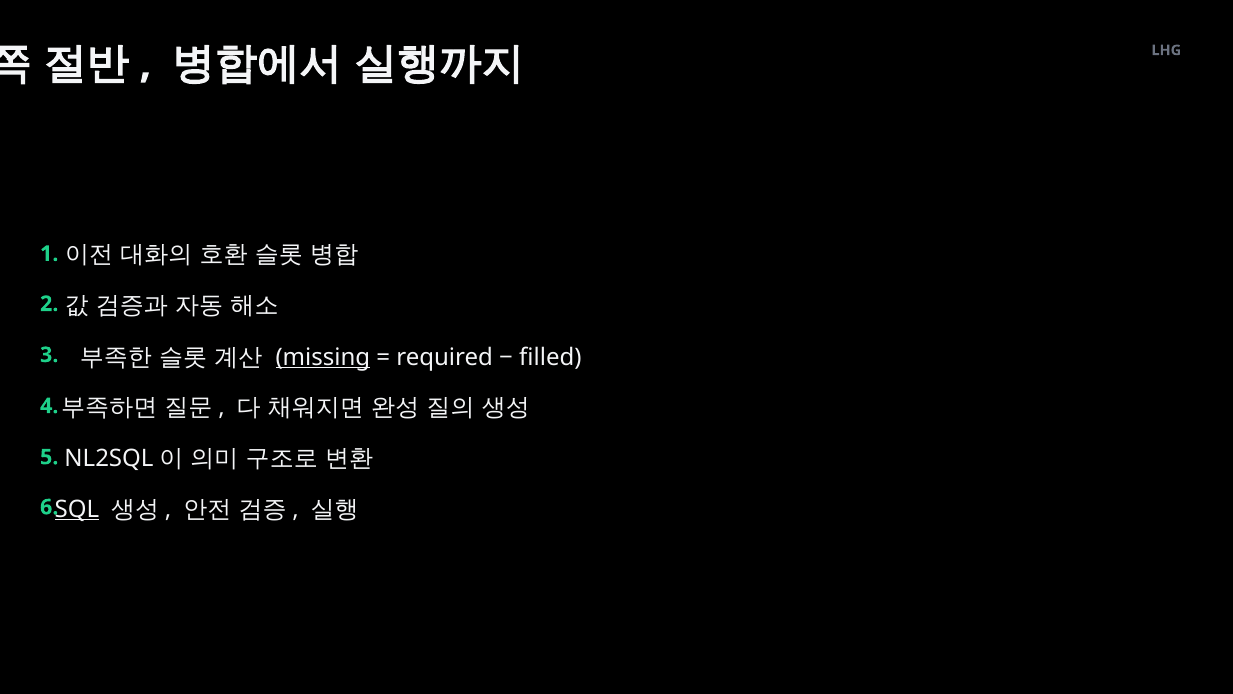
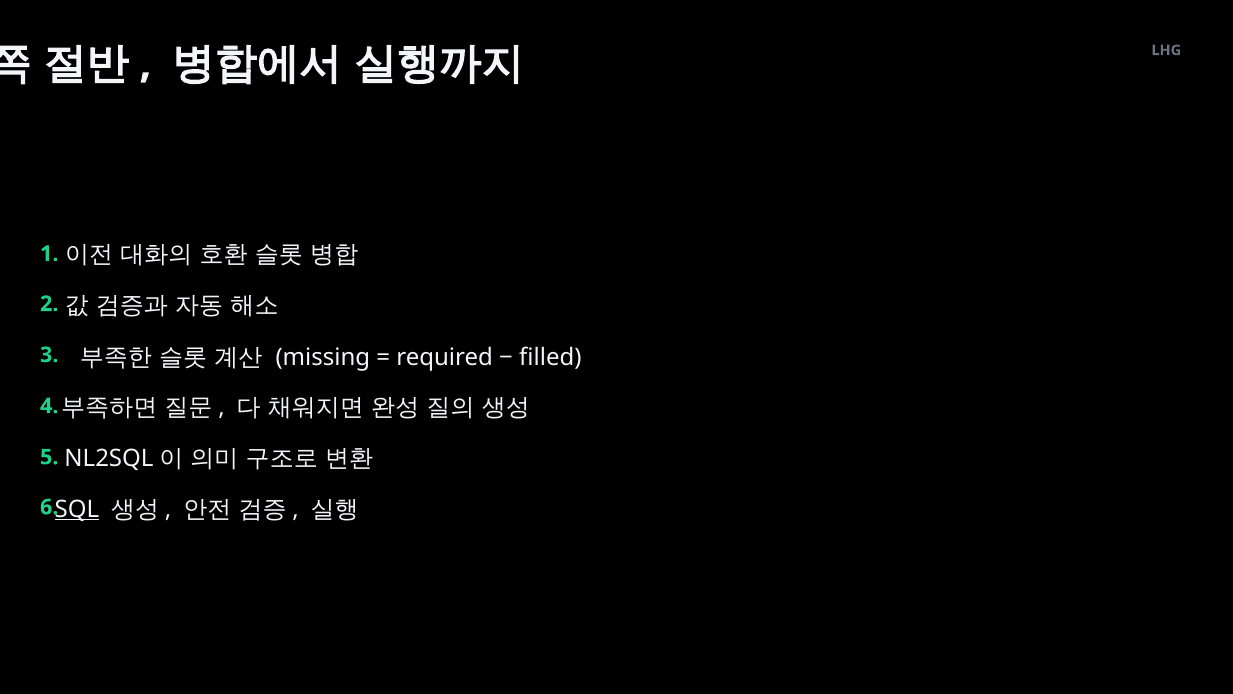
missing underline: present -> none
